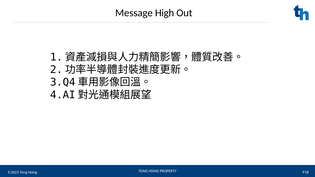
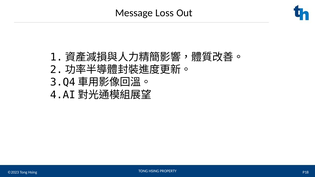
High: High -> Loss
